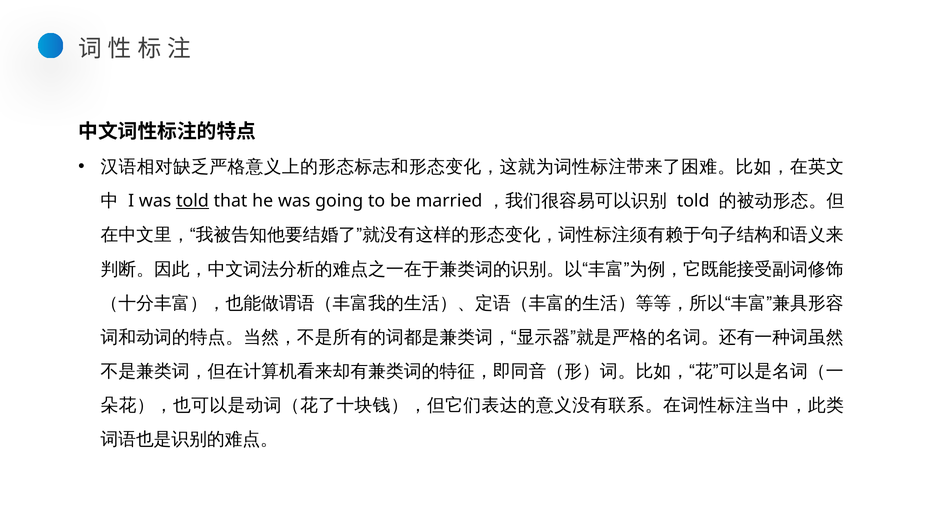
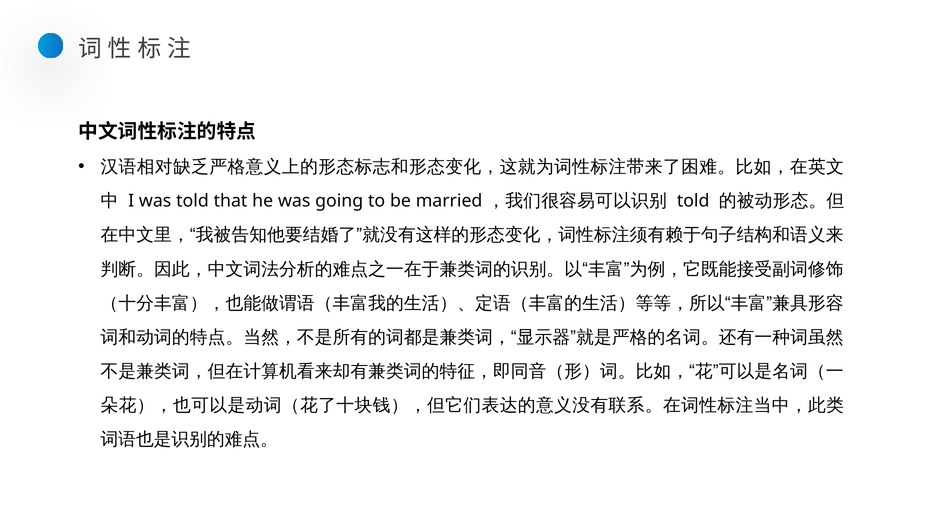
told at (193, 201) underline: present -> none
